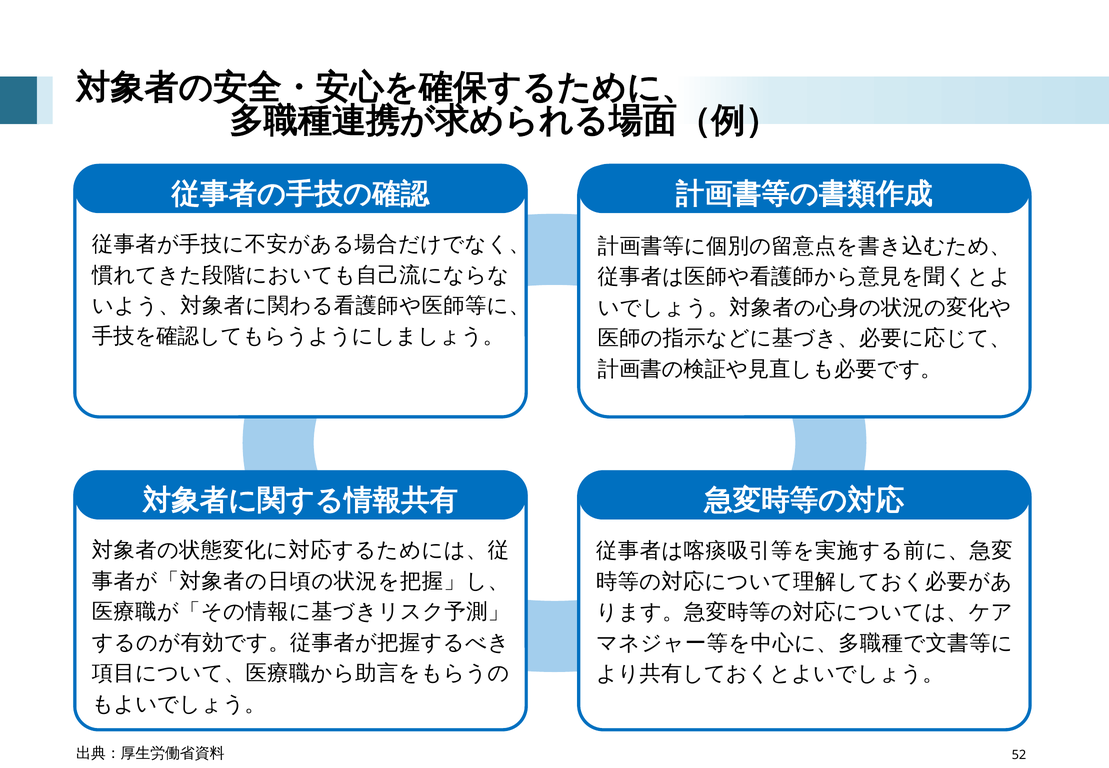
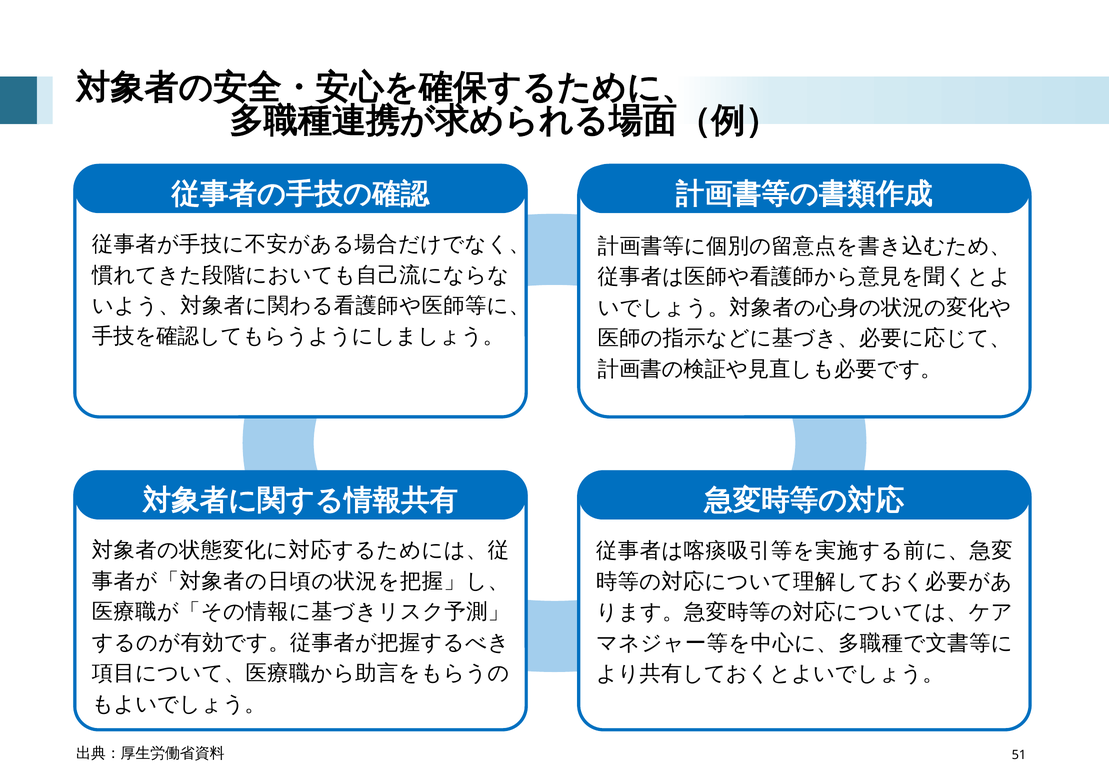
52: 52 -> 51
